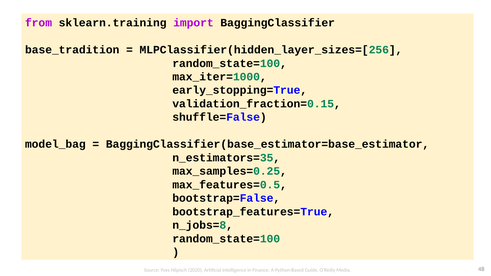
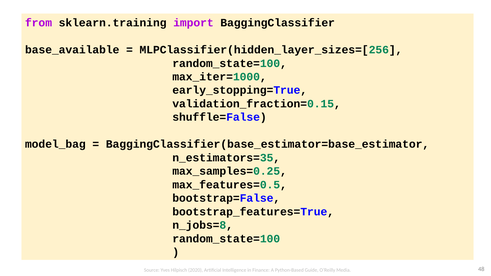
base_tradition: base_tradition -> base_available
